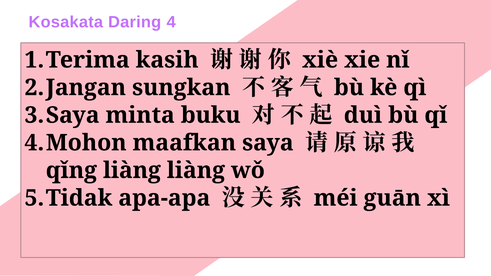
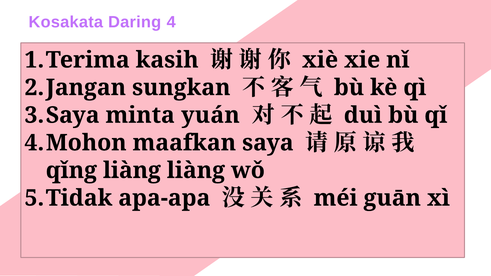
buku: buku -> yuán
